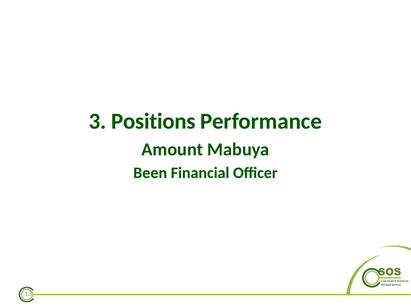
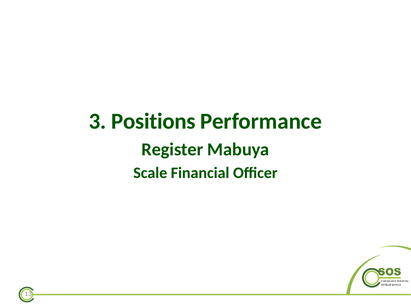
Amount: Amount -> Register
Been: Been -> Scale
